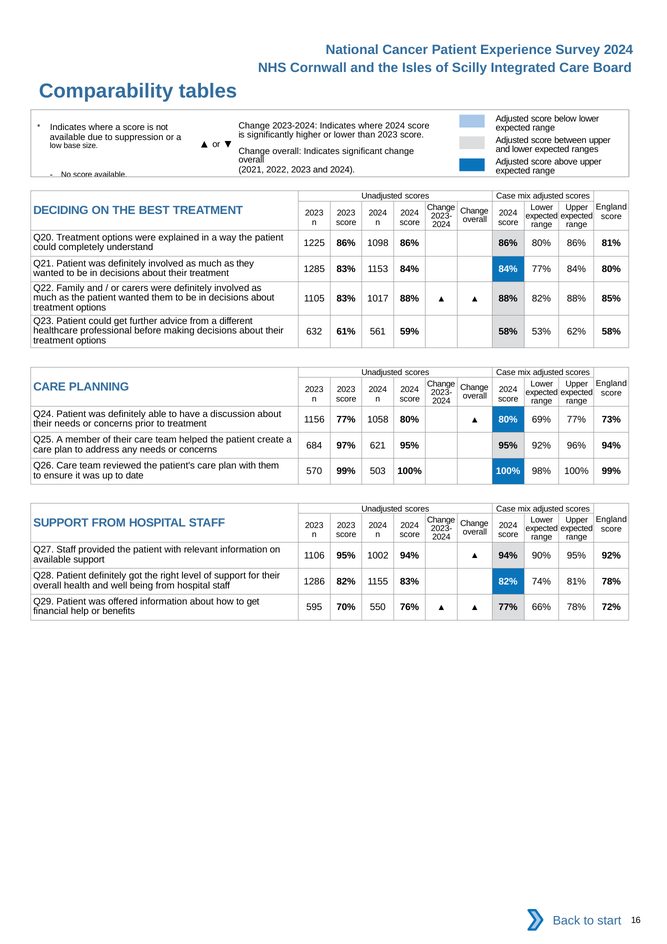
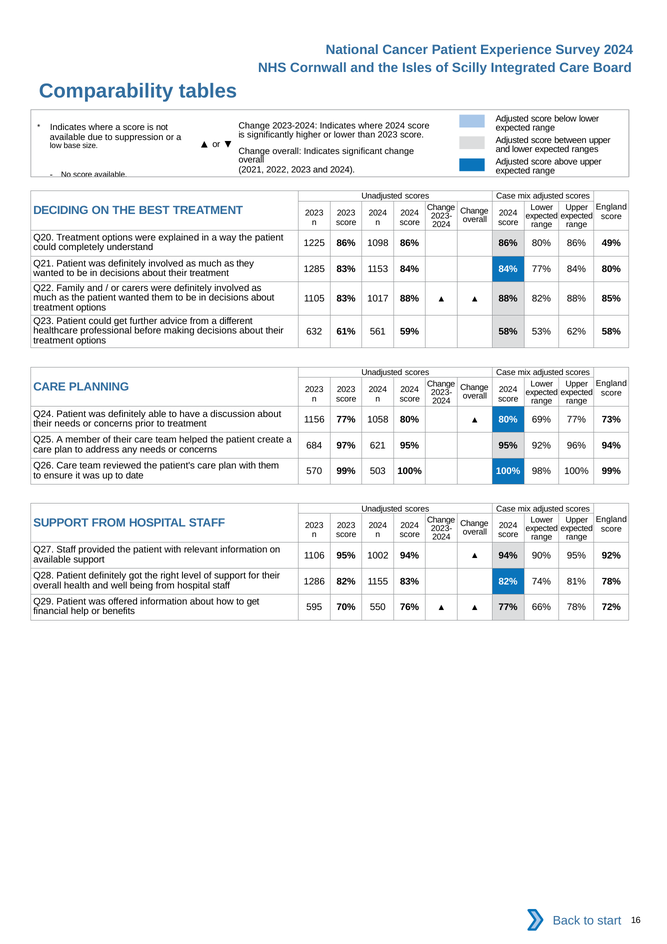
86% 81%: 81% -> 49%
